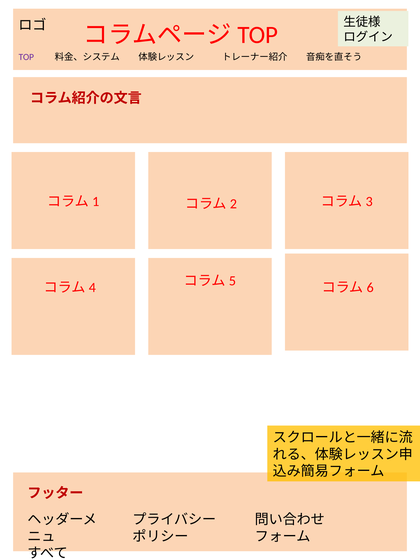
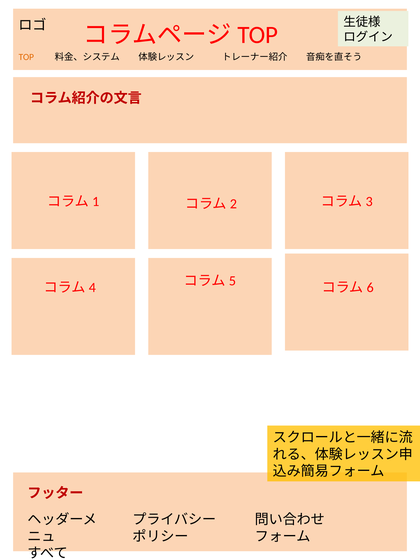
TOP colour: purple -> orange
